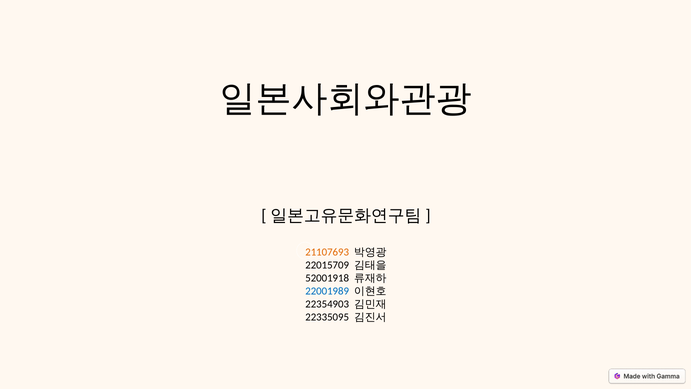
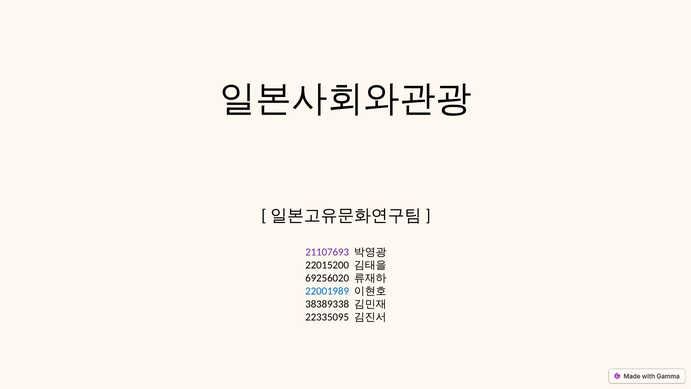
21107693 colour: orange -> purple
22015709: 22015709 -> 22015200
52001918: 52001918 -> 69256020
22354903: 22354903 -> 38389338
